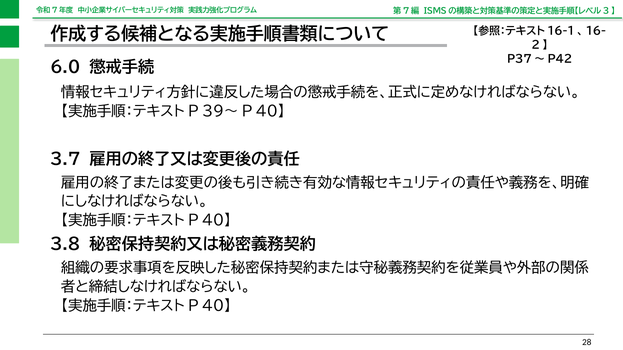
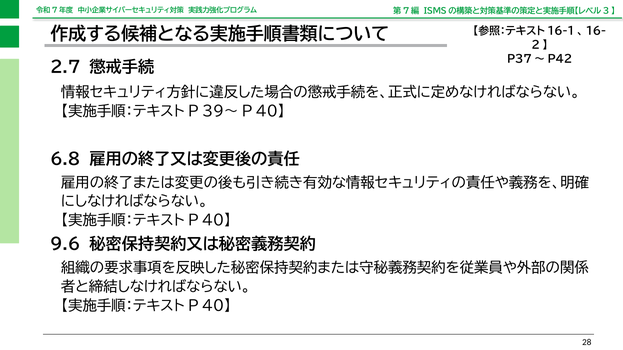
6.0: 6.0 -> 2.7
3.7: 3.7 -> 6.8
3.8: 3.8 -> 9.6
